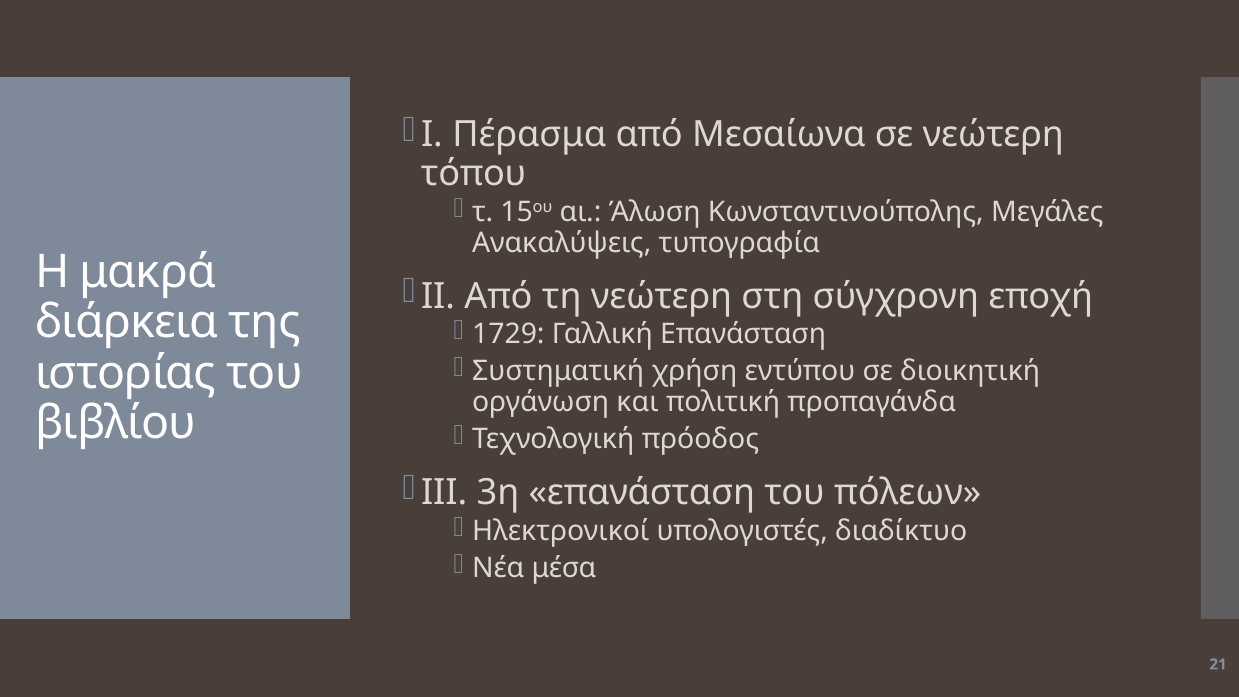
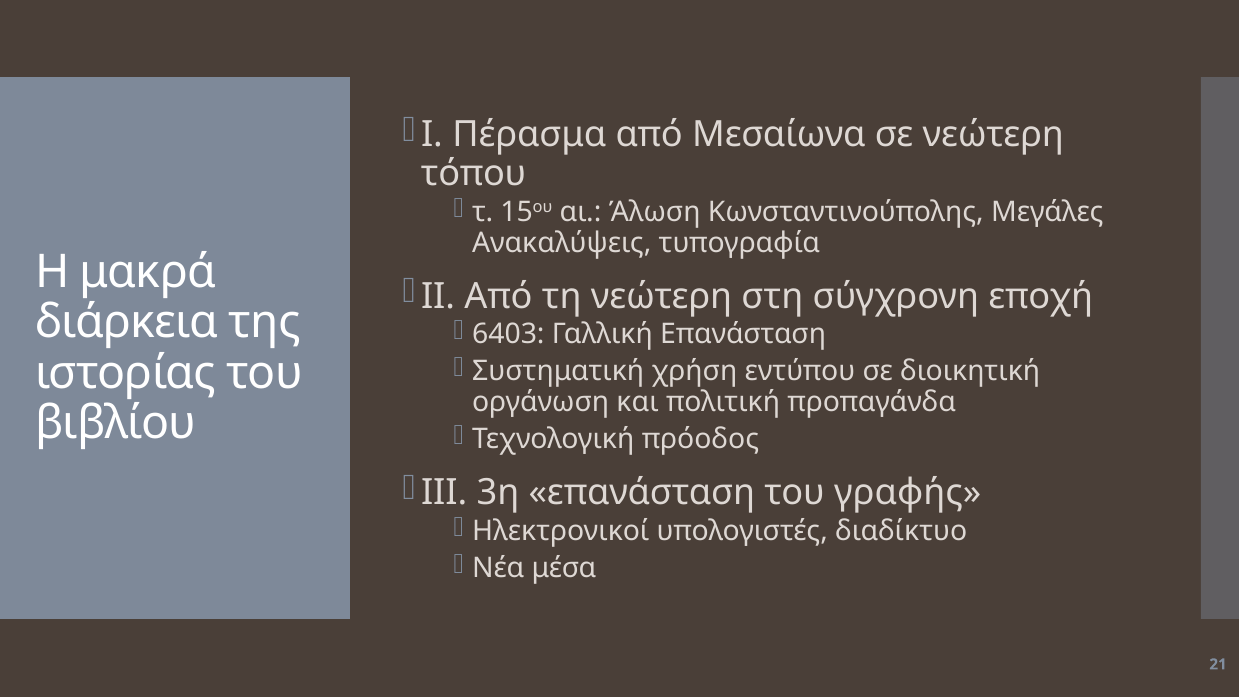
1729: 1729 -> 6403
πόλεων: πόλεων -> γραφής
